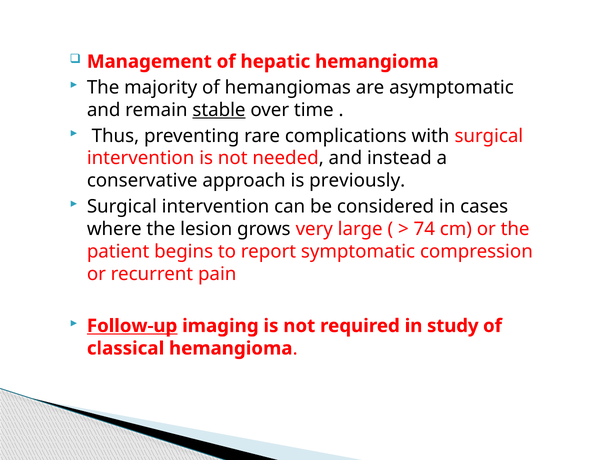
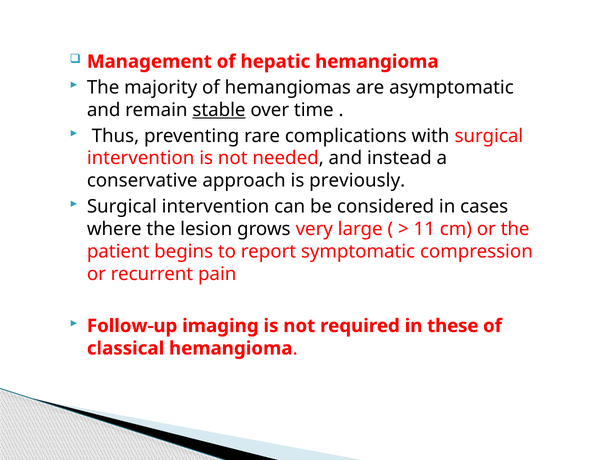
74: 74 -> 11
Follow-up underline: present -> none
study: study -> these
